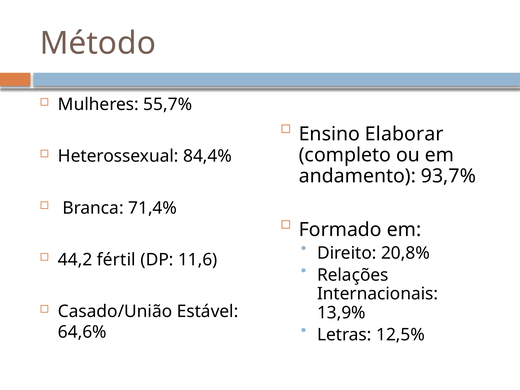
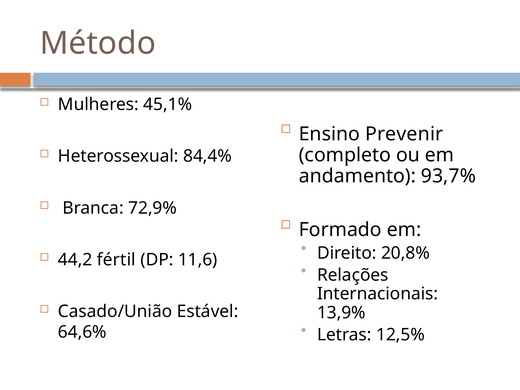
55,7%: 55,7% -> 45,1%
Elaborar: Elaborar -> Prevenir
71,4%: 71,4% -> 72,9%
